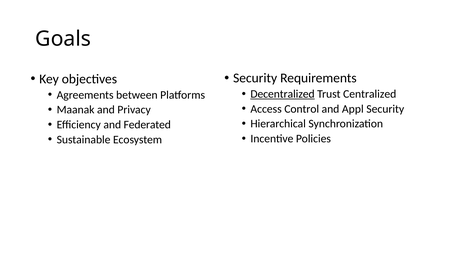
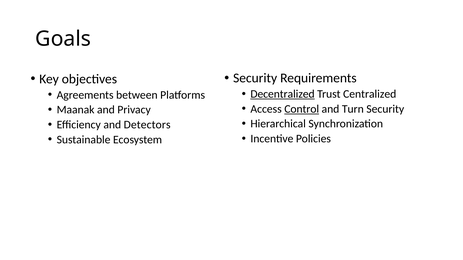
Control underline: none -> present
Appl: Appl -> Turn
Federated: Federated -> Detectors
